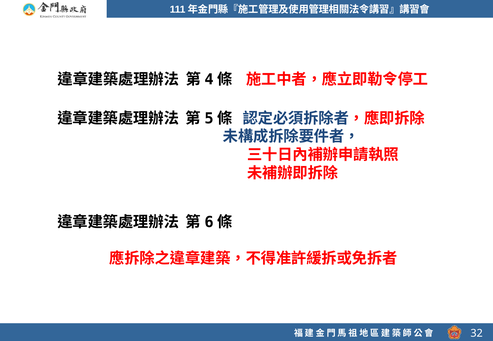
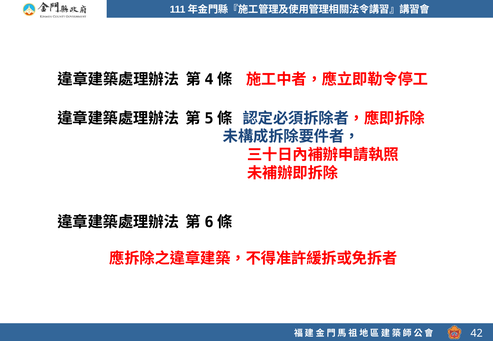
32: 32 -> 42
